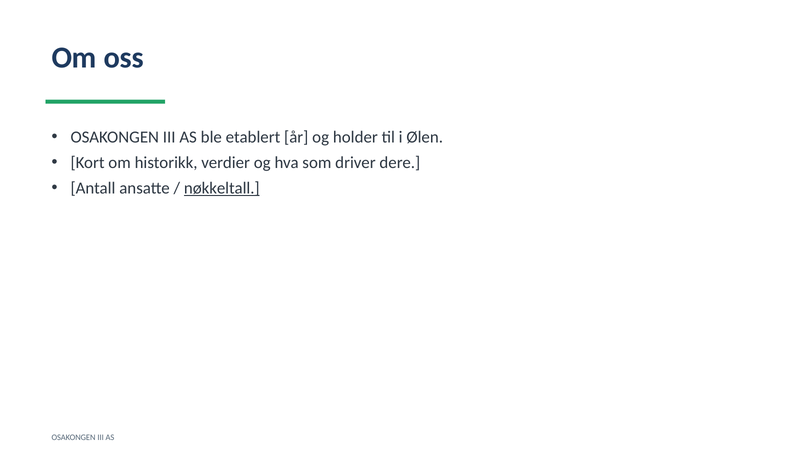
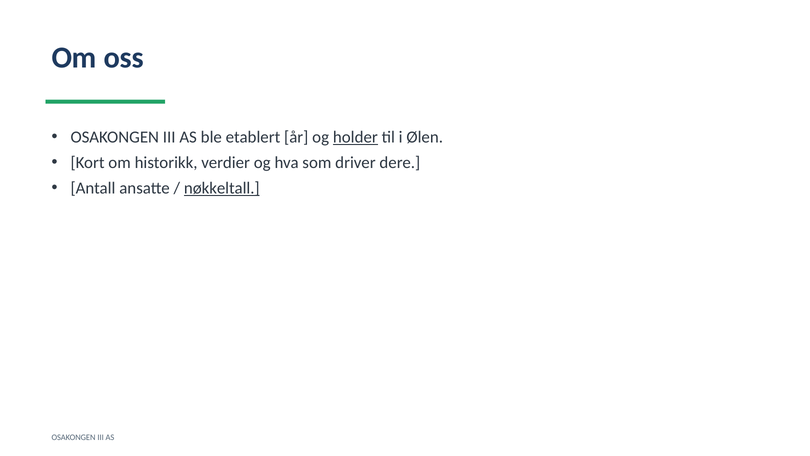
holder underline: none -> present
